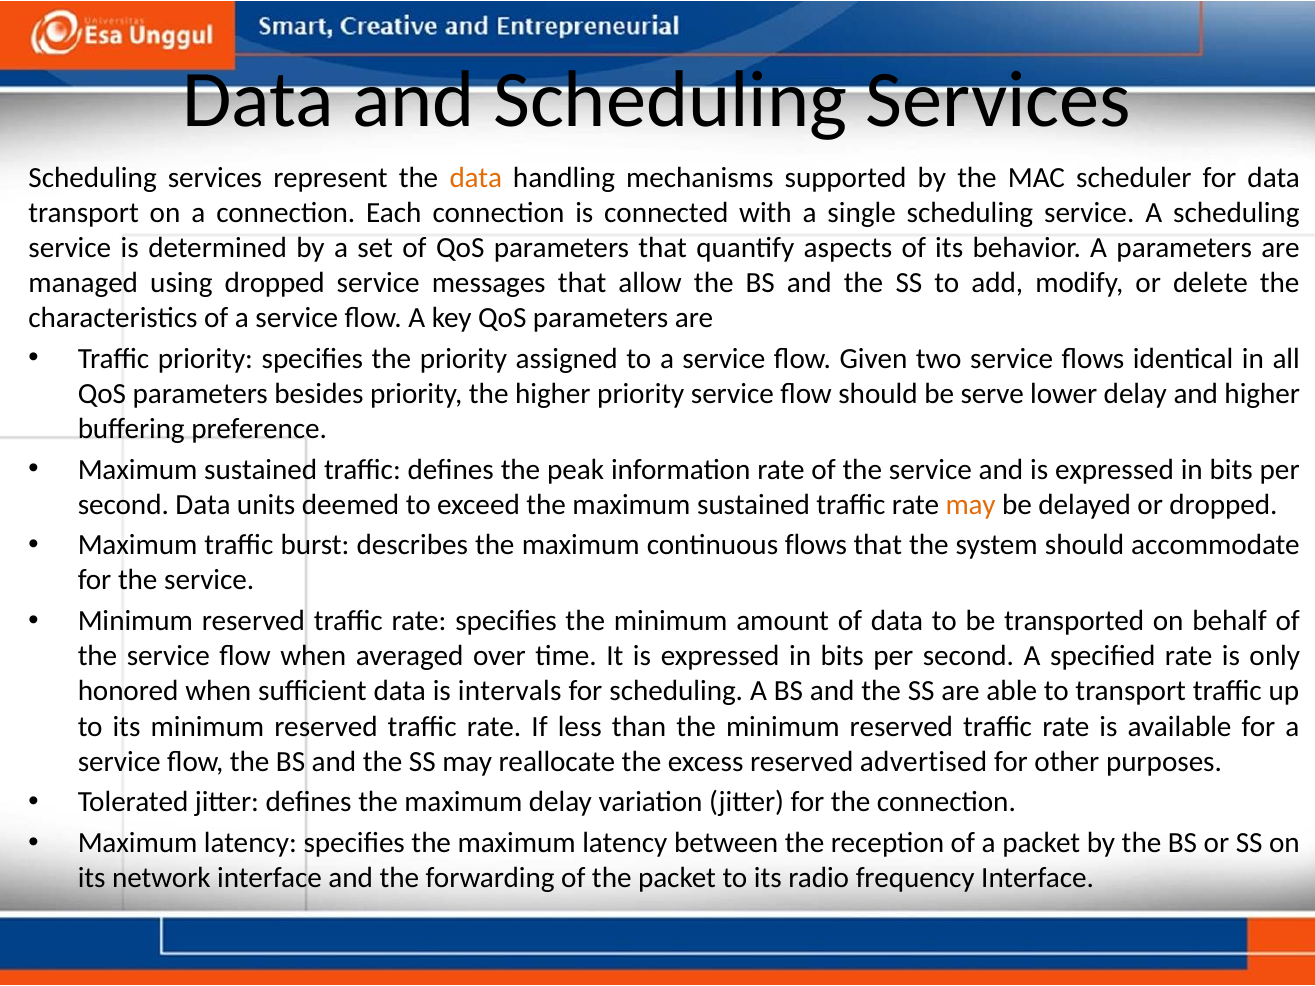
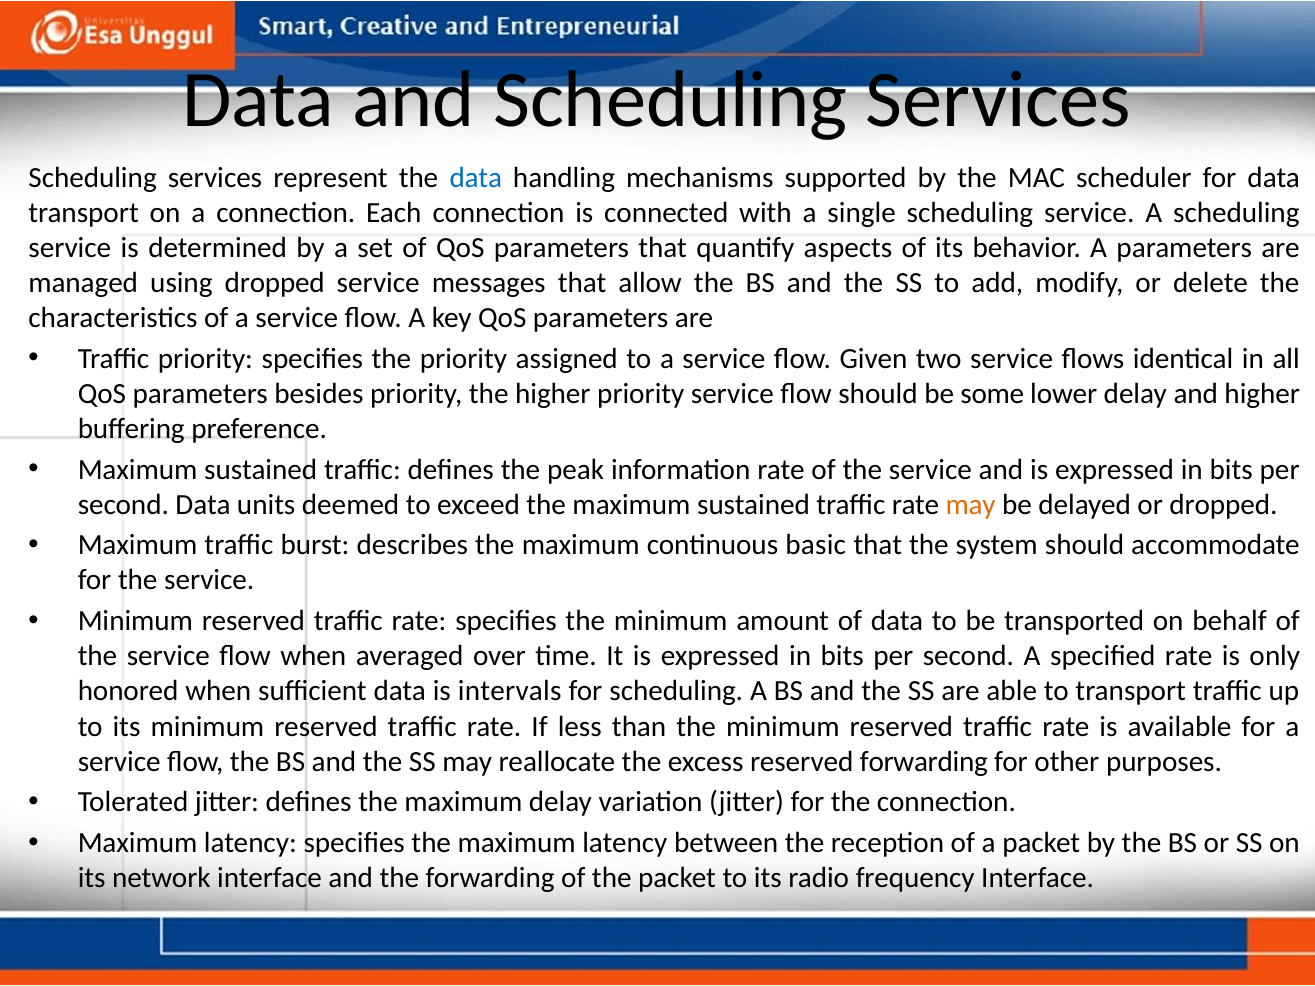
data at (476, 177) colour: orange -> blue
serve: serve -> some
continuous flows: flows -> basic
reserved advertised: advertised -> forwarding
